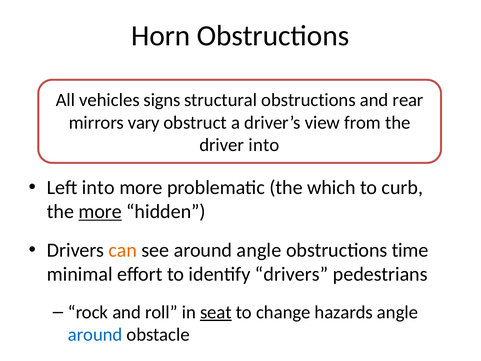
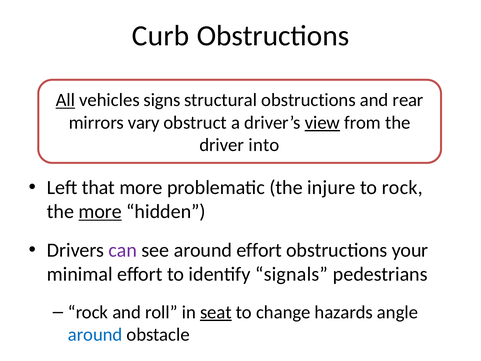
Horn: Horn -> Curb
All underline: none -> present
view underline: none -> present
Left into: into -> that
which: which -> injure
to curb: curb -> rock
can colour: orange -> purple
around angle: angle -> effort
time: time -> your
identify drivers: drivers -> signals
